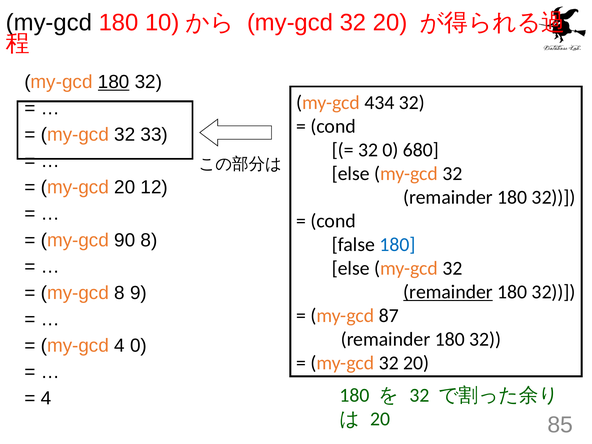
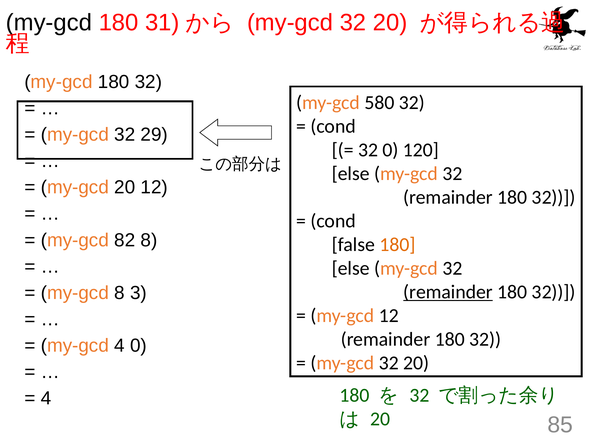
10: 10 -> 31
180 at (114, 82) underline: present -> none
434: 434 -> 580
33: 33 -> 29
680: 680 -> 120
90: 90 -> 82
180 at (397, 245) colour: blue -> orange
9: 9 -> 3
my-gcd 87: 87 -> 12
